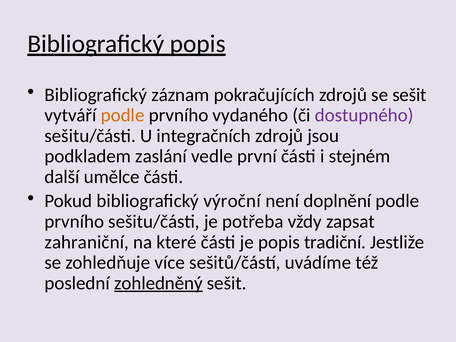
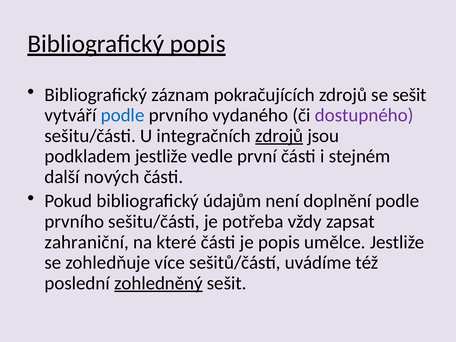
podle at (123, 115) colour: orange -> blue
zdrojů at (279, 136) underline: none -> present
podkladem zaslání: zaslání -> jestliže
umělce: umělce -> nových
výroční: výroční -> údajům
tradiční: tradiční -> umělce
